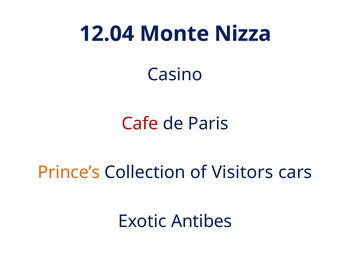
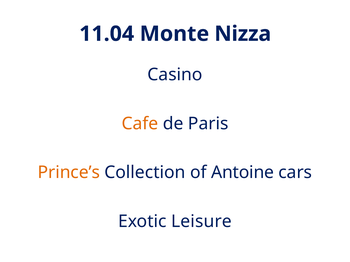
12.04: 12.04 -> 11.04
Cafe colour: red -> orange
Visitors: Visitors -> Antoine
Antibes: Antibes -> Leisure
